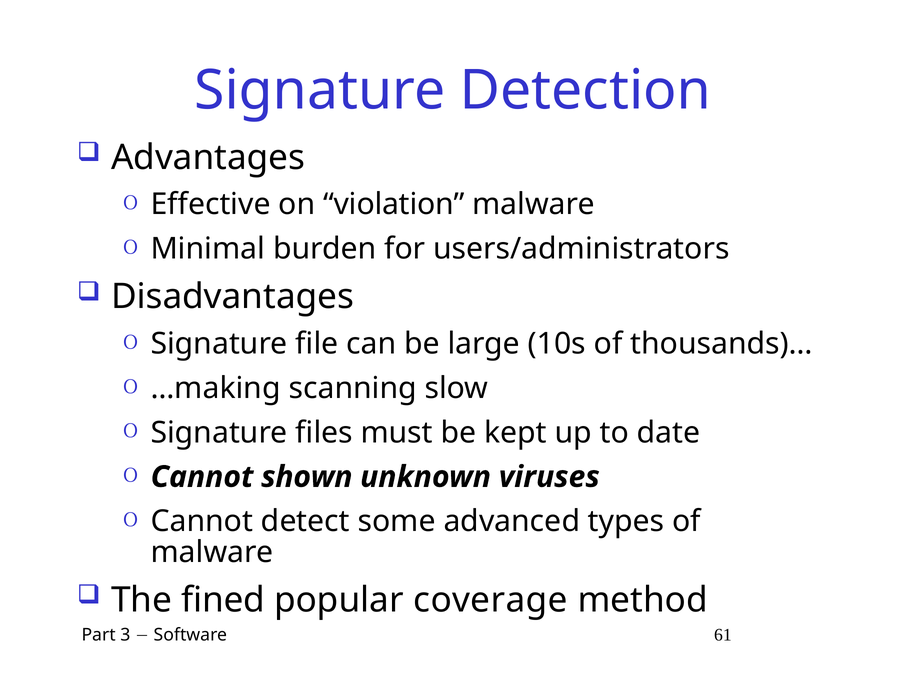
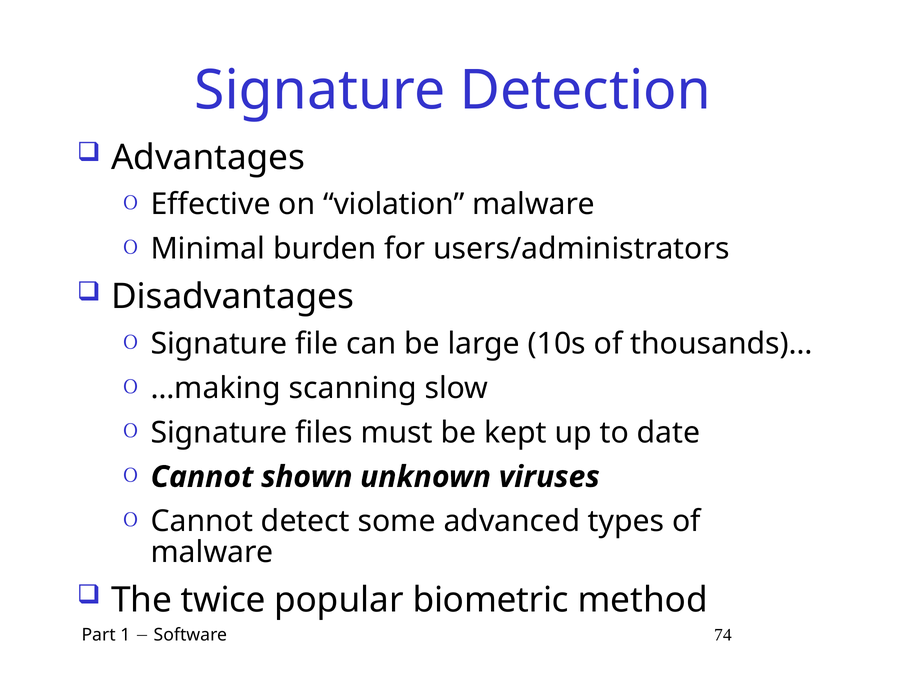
fined: fined -> twice
coverage: coverage -> biometric
3: 3 -> 1
61: 61 -> 74
